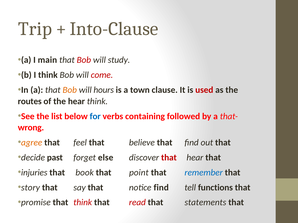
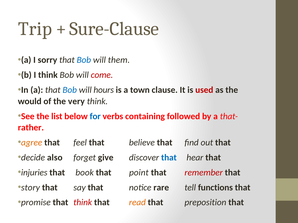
Into-Clause: Into-Clause -> Sure-Clause
main: main -> sorry
Bob at (84, 60) colour: red -> blue
study: study -> them
Bob at (70, 90) colour: orange -> blue
routes: routes -> would
the hear: hear -> very
wrong: wrong -> rather
past: past -> also
else: else -> give
that at (169, 158) colour: red -> blue
remember colour: blue -> red
notice find: find -> rare
read colour: red -> orange
statements: statements -> preposition
